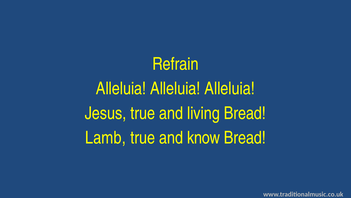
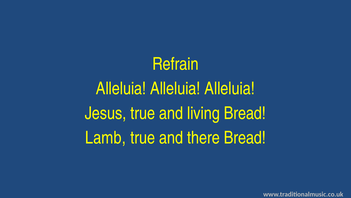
know: know -> there
